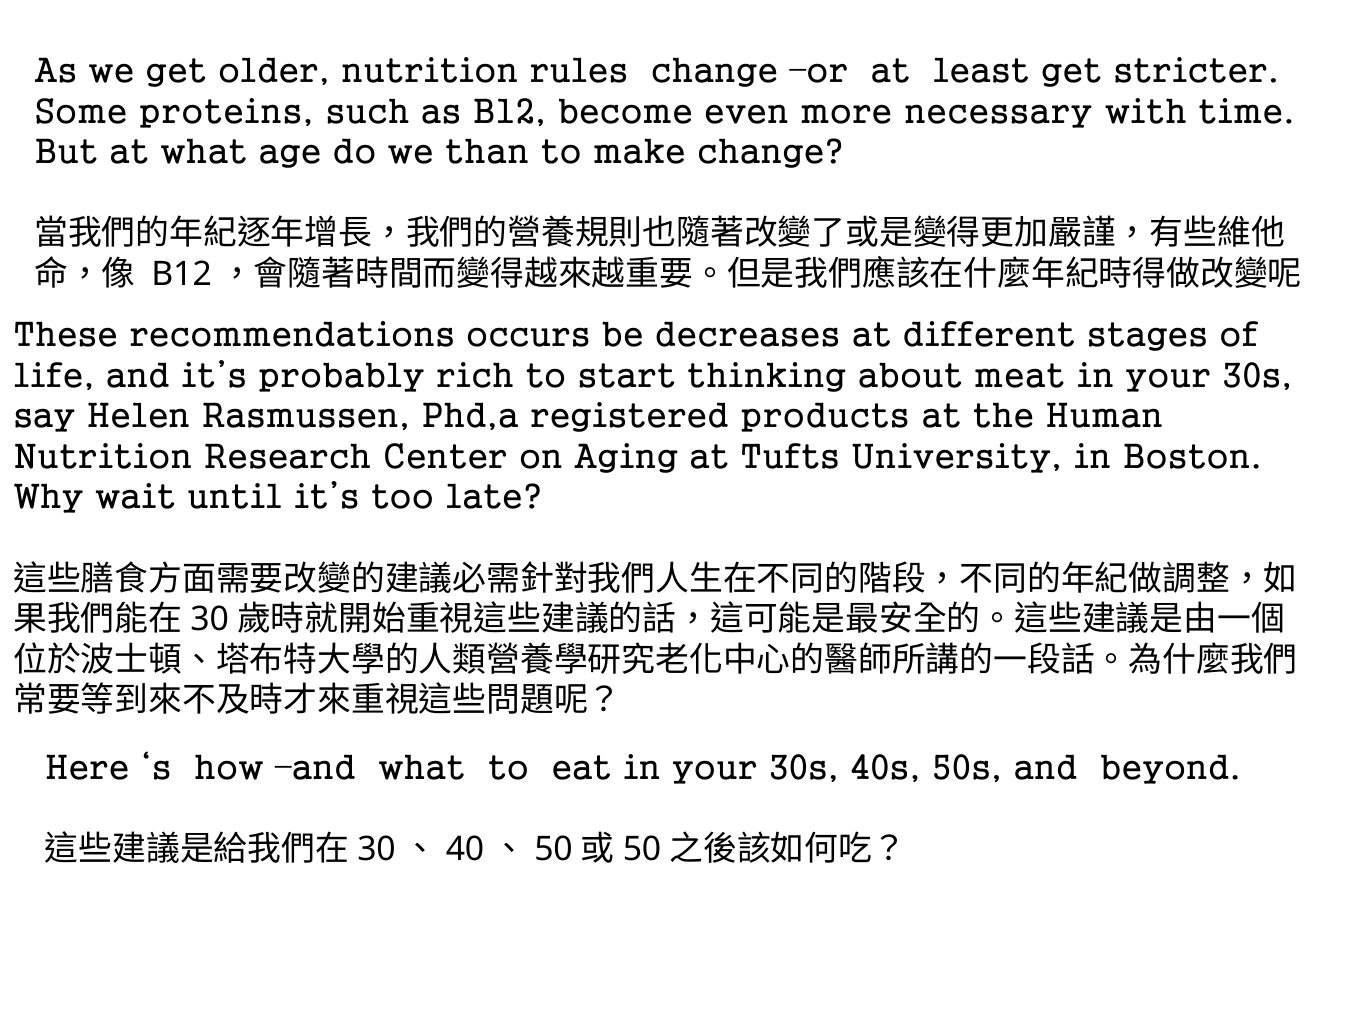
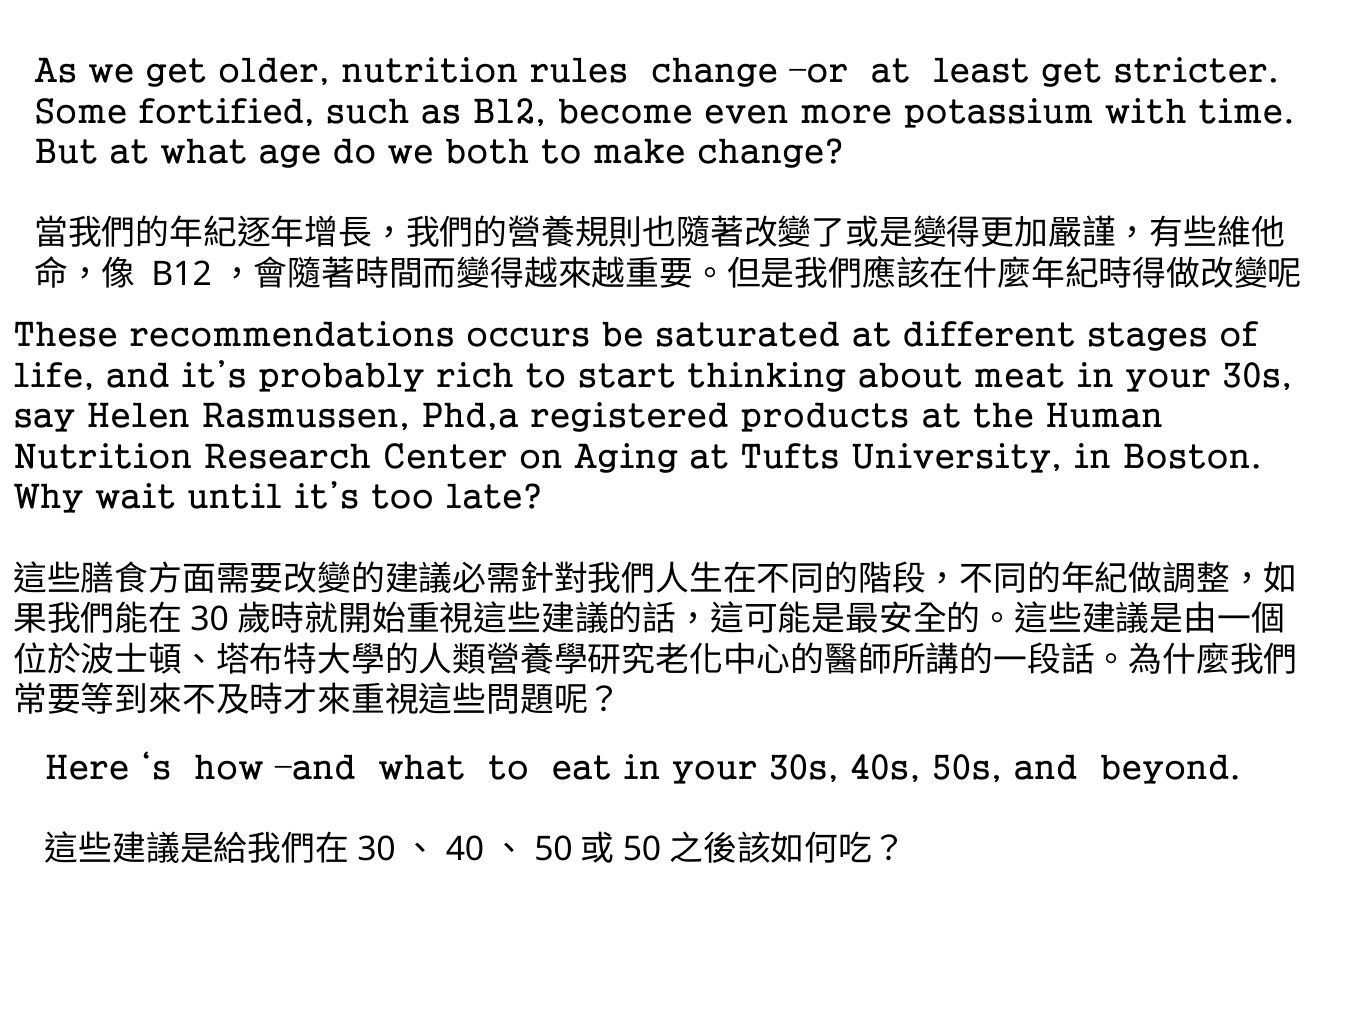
proteins: proteins -> fortified
necessary: necessary -> potassium
than: than -> both
decreases: decreases -> saturated
